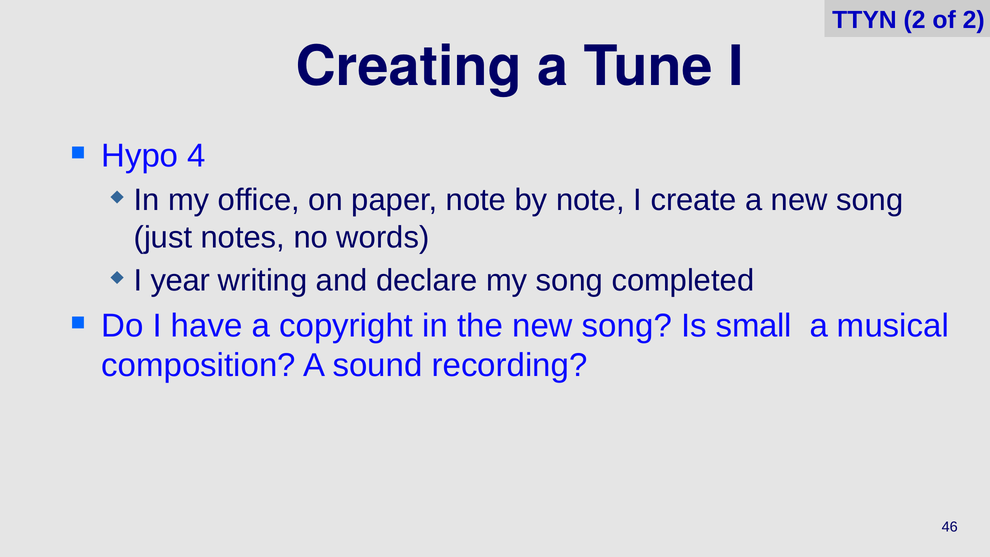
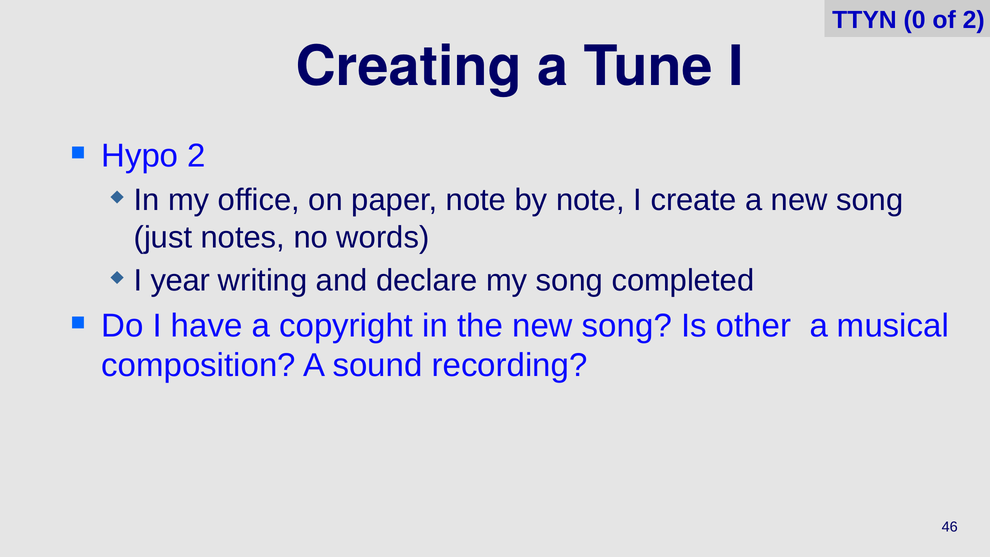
TTYN 2: 2 -> 0
Hypo 4: 4 -> 2
small: small -> other
